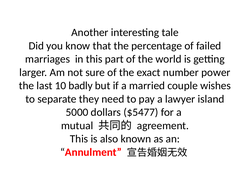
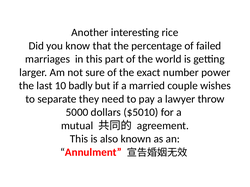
tale: tale -> rice
island: island -> throw
$5477: $5477 -> $5010
